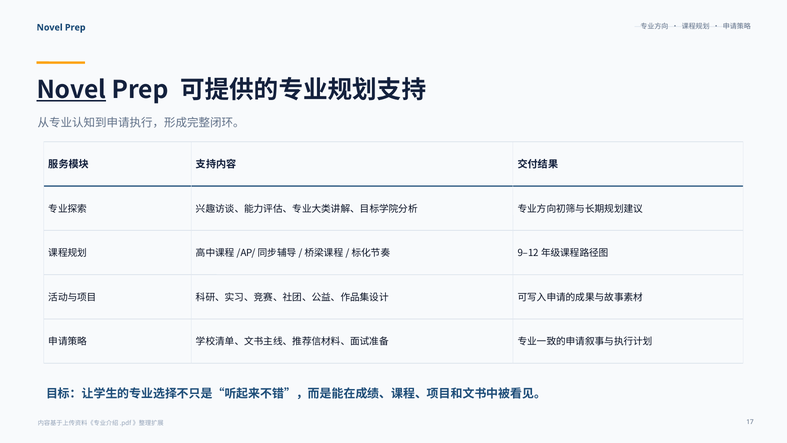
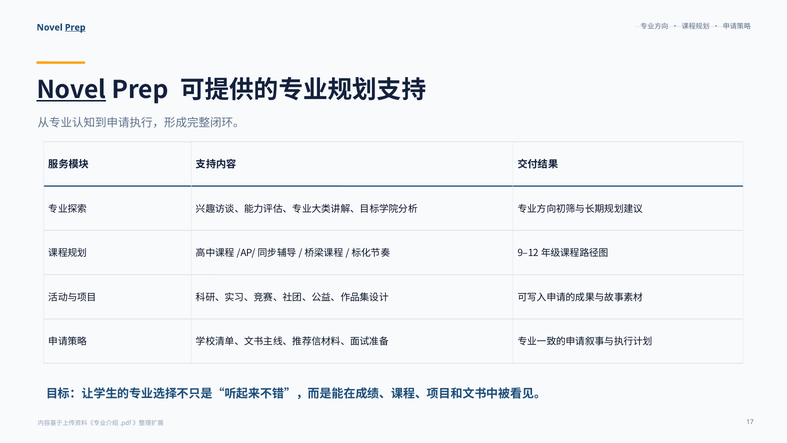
Prep at (75, 27) underline: none -> present
